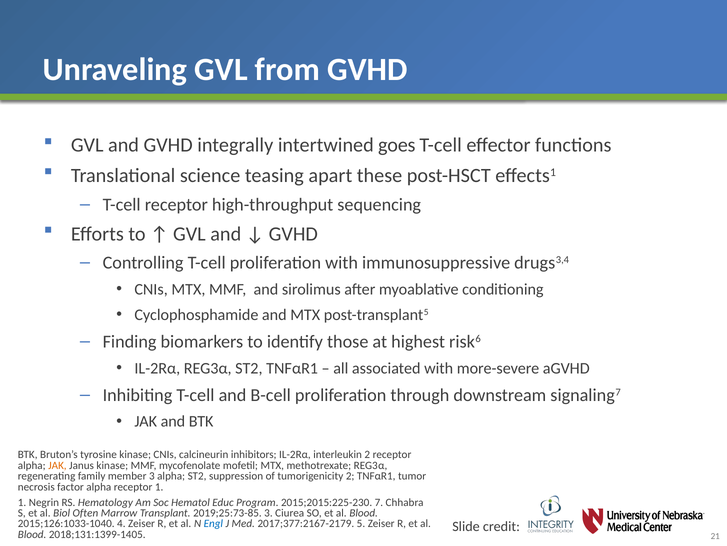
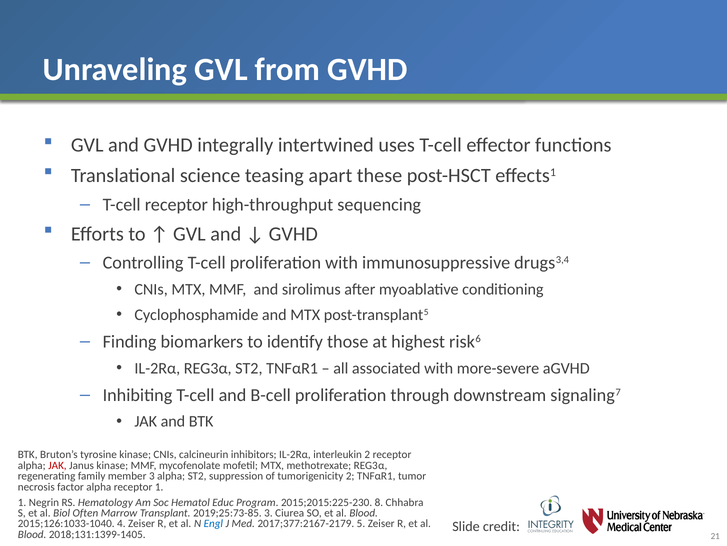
goes: goes -> uses
JAK at (57, 465) colour: orange -> red
7: 7 -> 8
